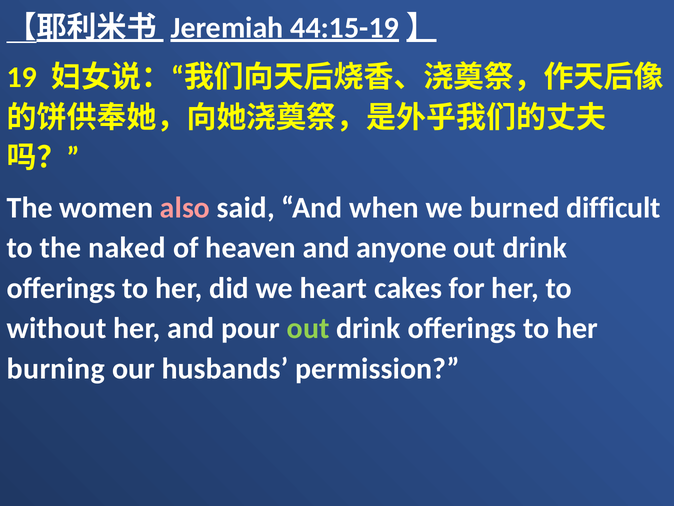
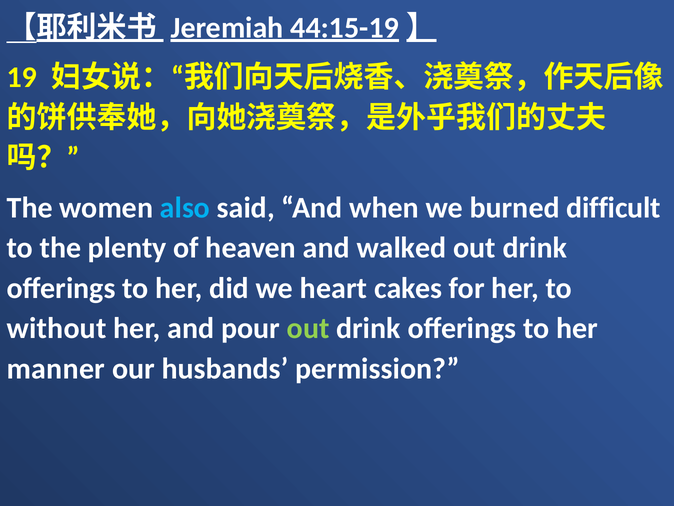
also colour: pink -> light blue
naked: naked -> plenty
anyone: anyone -> walked
burning: burning -> manner
